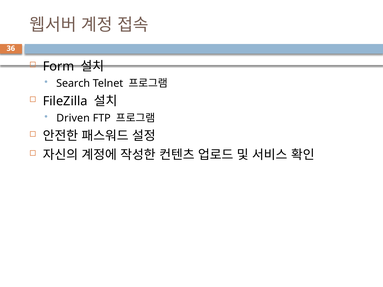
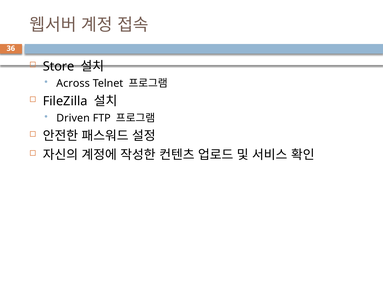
Form: Form -> Store
Search: Search -> Across
